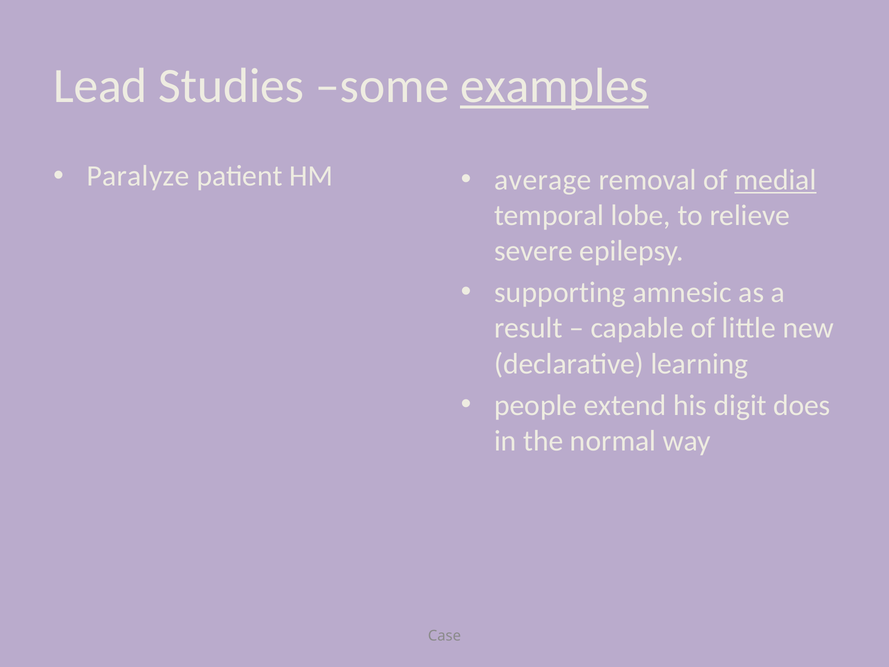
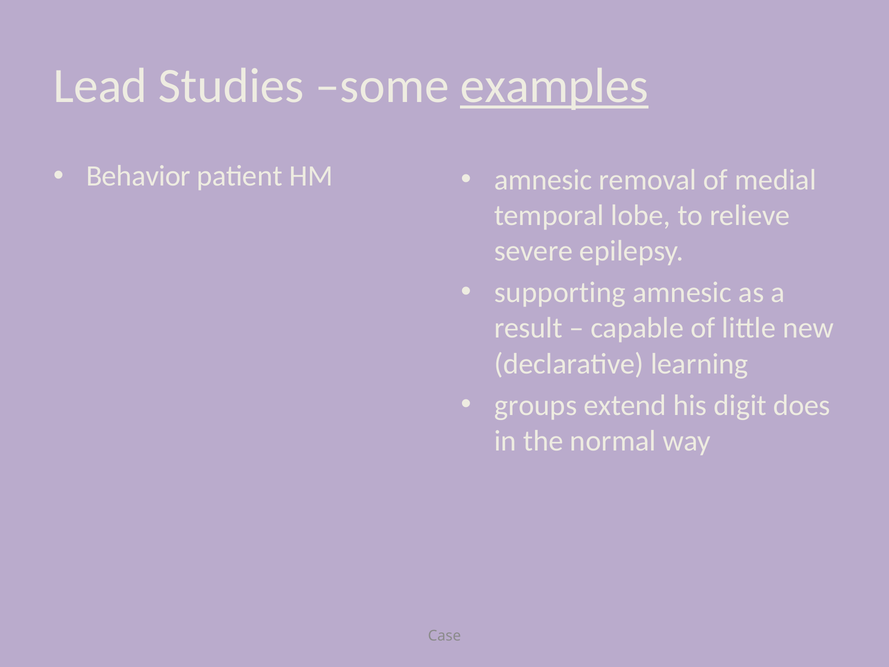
Paralyze: Paralyze -> Behavior
average at (543, 180): average -> amnesic
medial underline: present -> none
people: people -> groups
